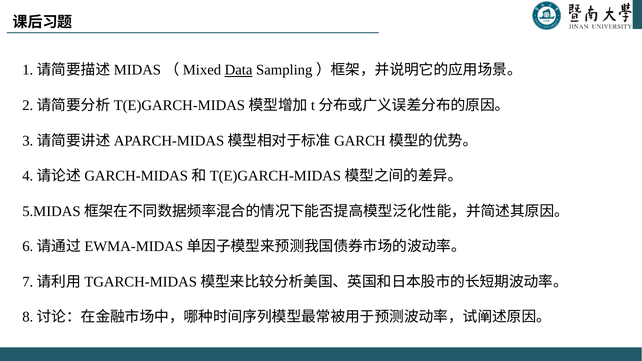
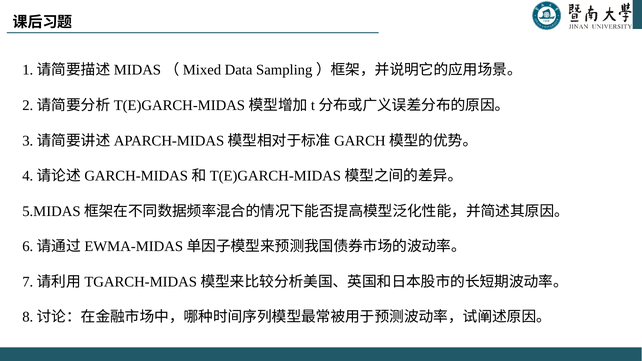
Data underline: present -> none
